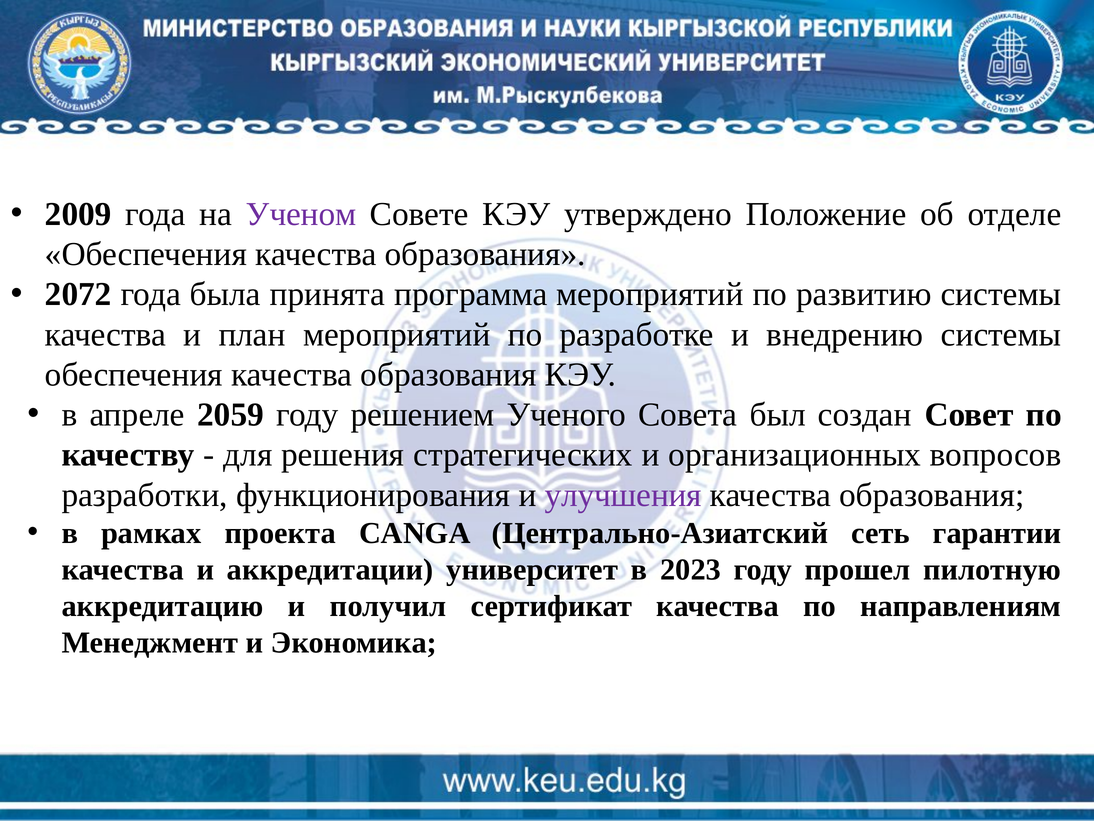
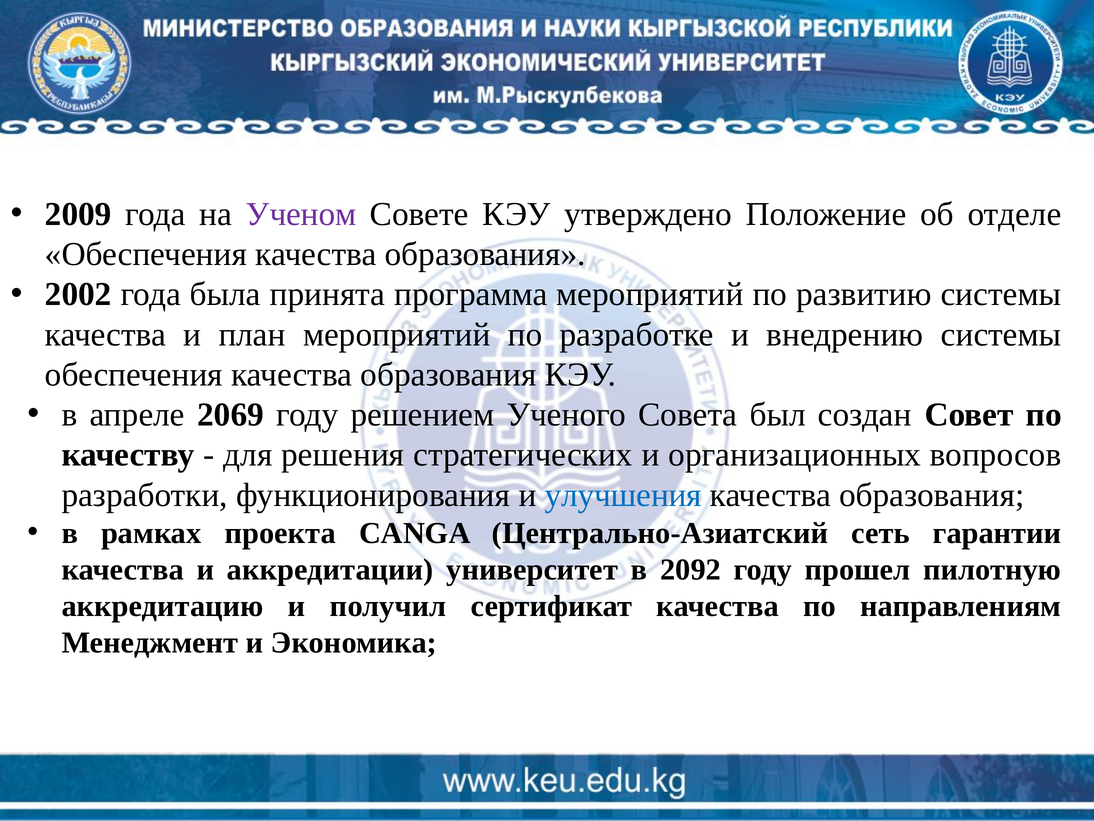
2072: 2072 -> 2002
2059: 2059 -> 2069
улучшения colour: purple -> blue
2023: 2023 -> 2092
